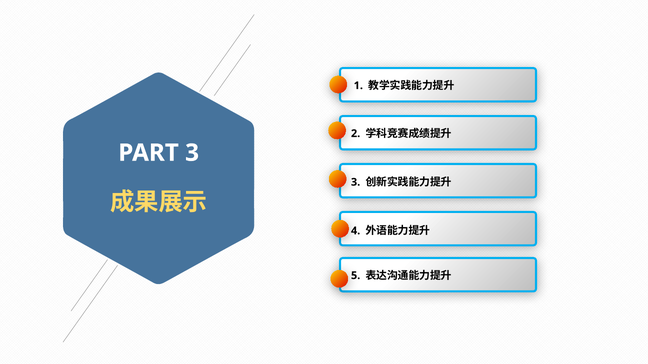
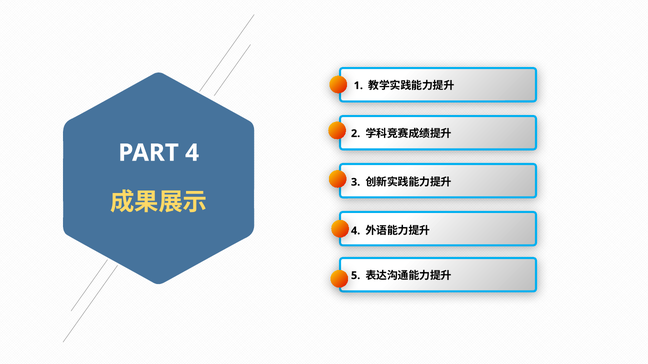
3 at (192, 153): 3 -> 4
